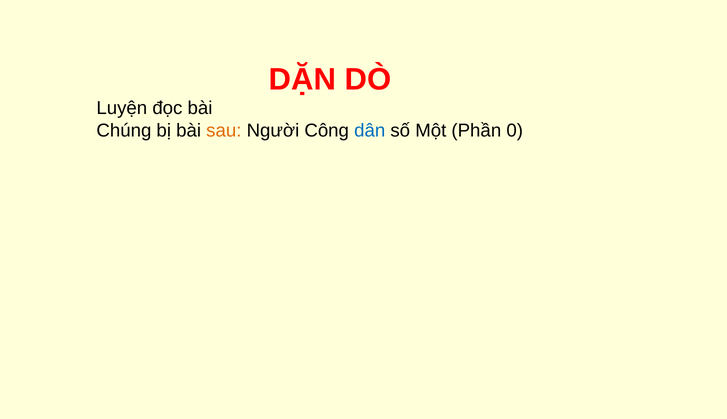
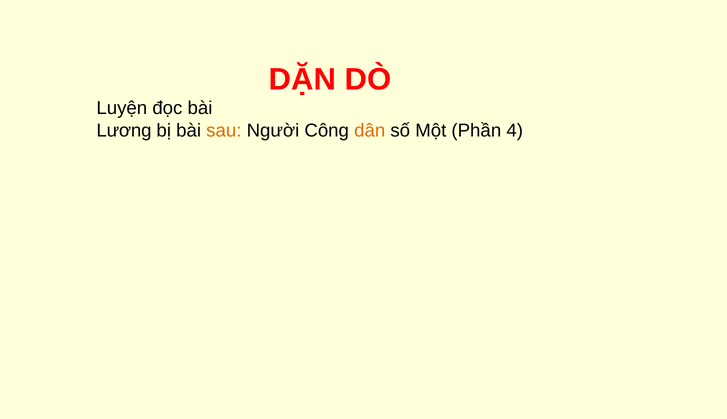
Chúng: Chúng -> Lương
dân colour: blue -> orange
0: 0 -> 4
